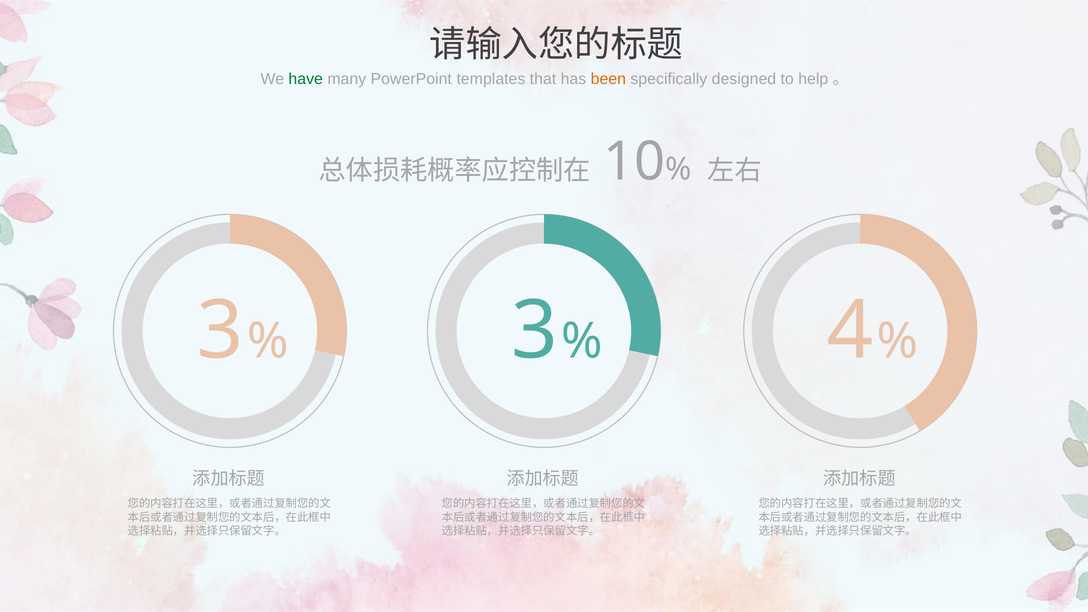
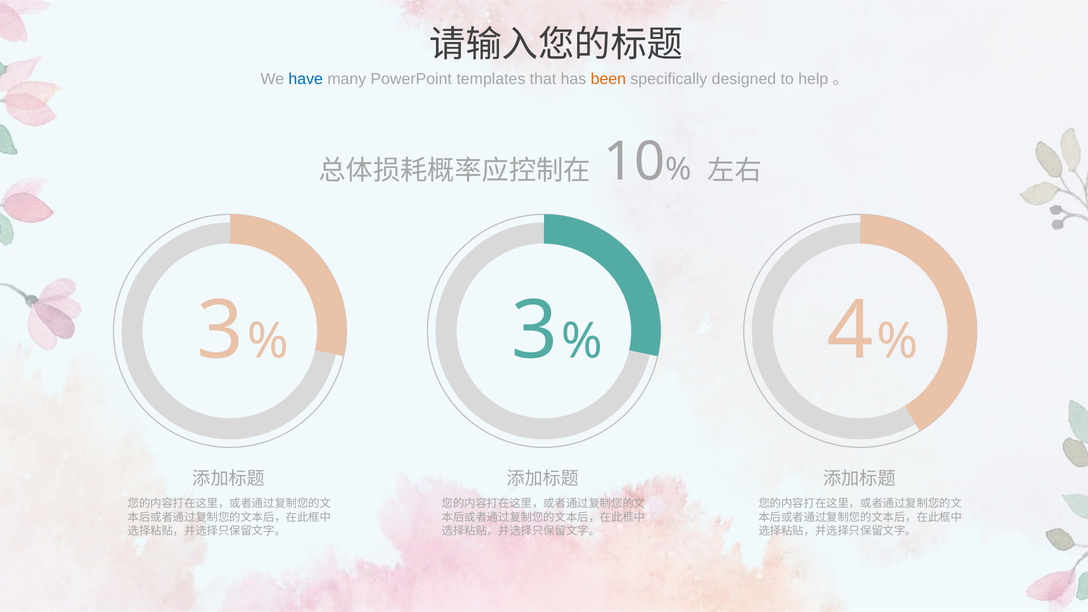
have colour: green -> blue
